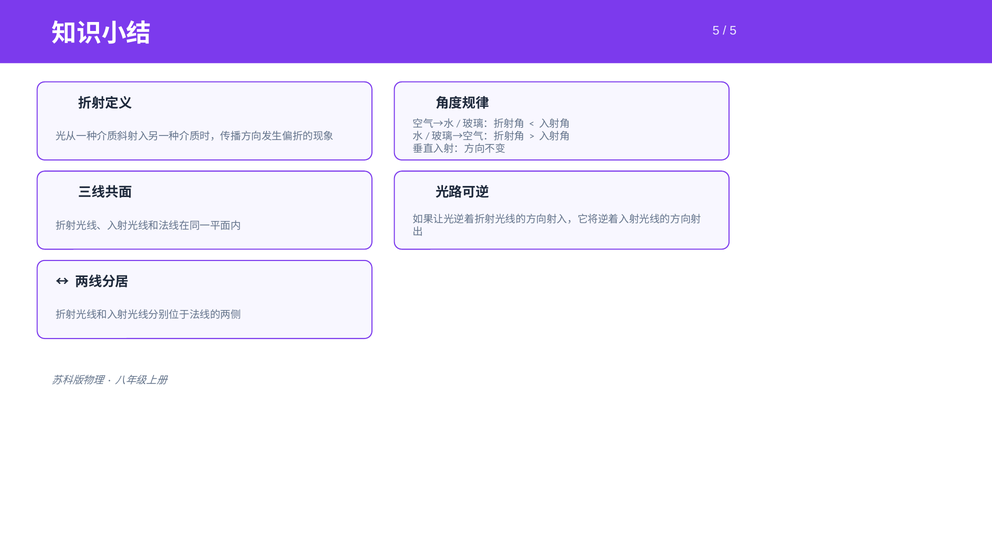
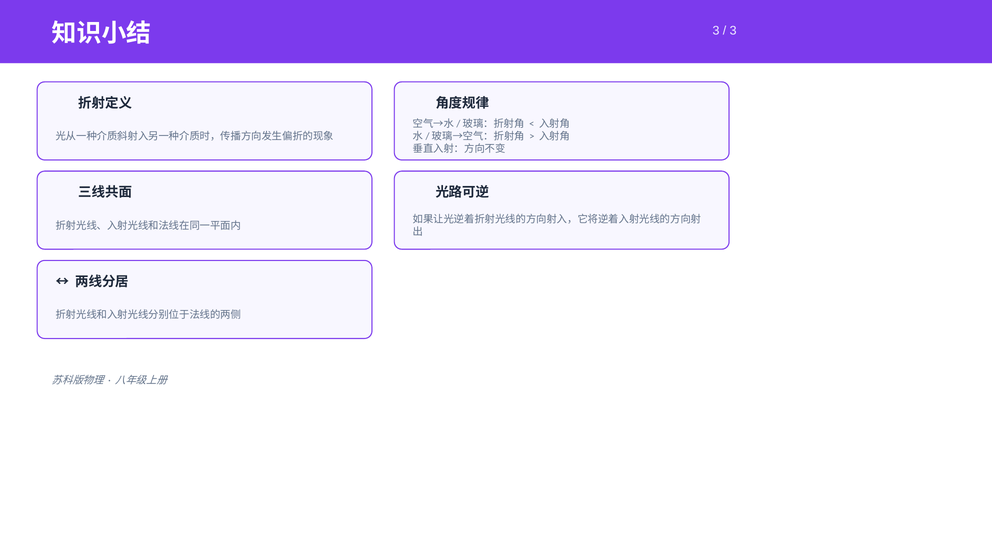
5 at (716, 31): 5 -> 3
5 at (733, 31): 5 -> 3
